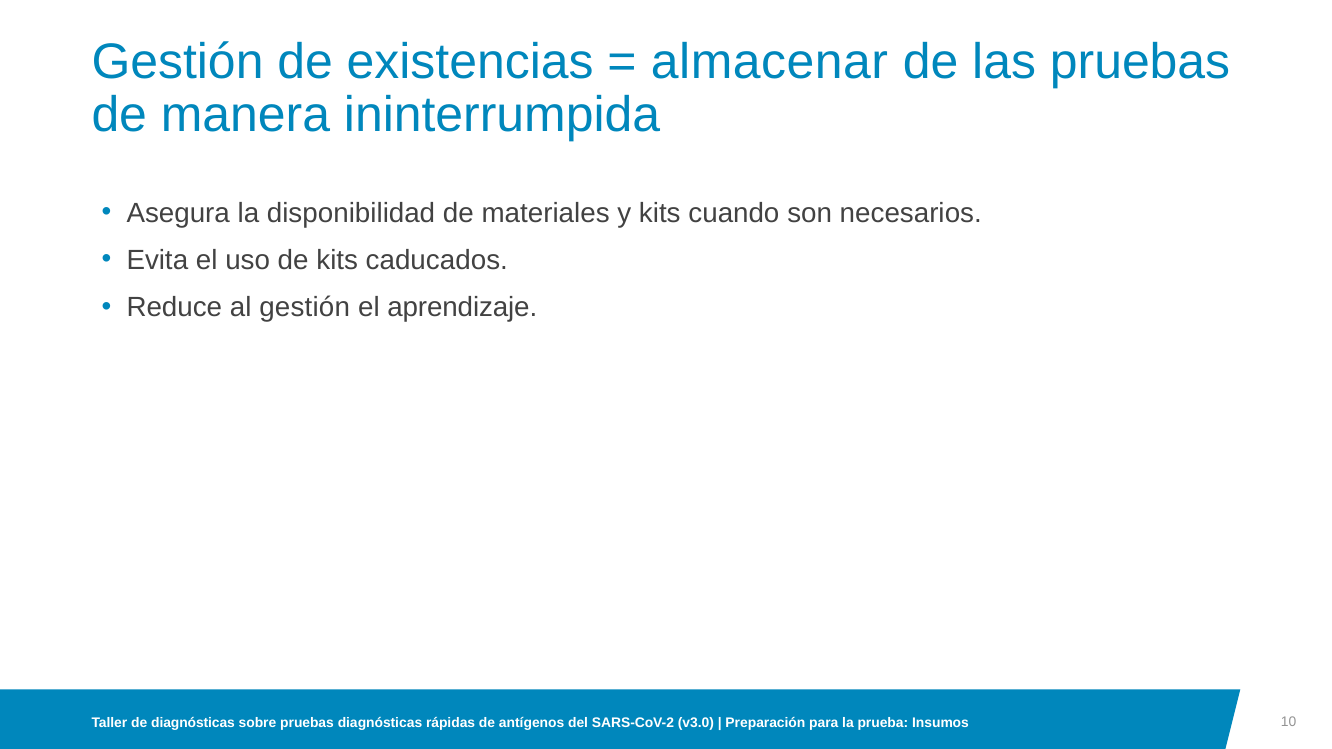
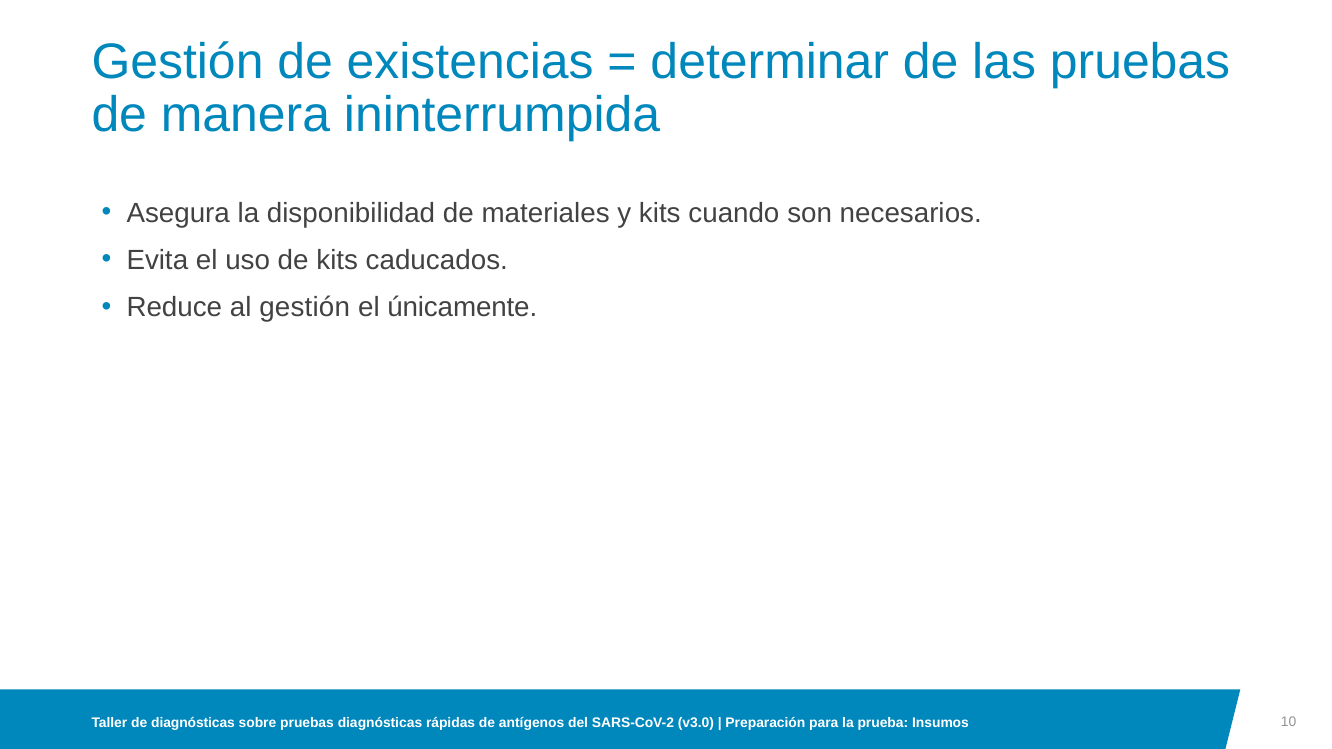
almacenar: almacenar -> determinar
aprendizaje: aprendizaje -> únicamente
